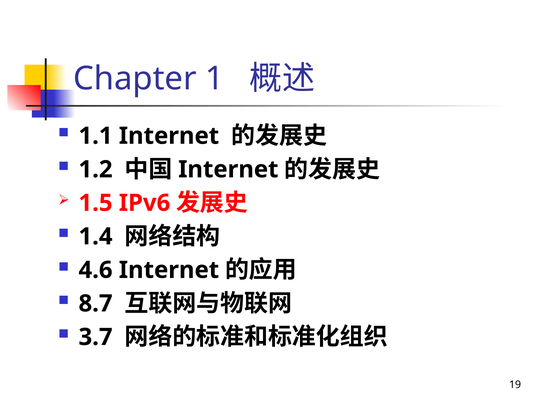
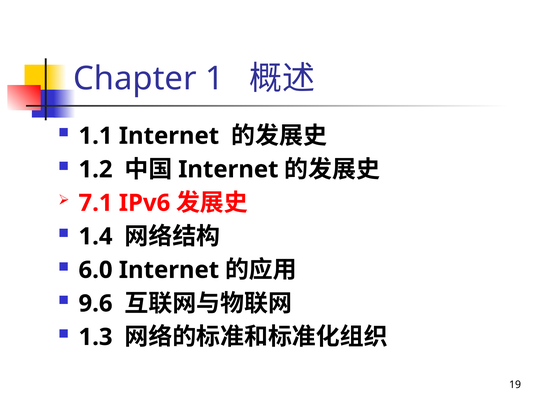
1.5: 1.5 -> 7.1
4.6: 4.6 -> 6.0
8.7: 8.7 -> 9.6
3.7: 3.7 -> 1.3
